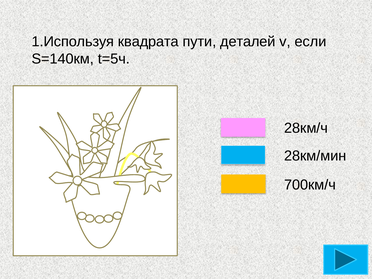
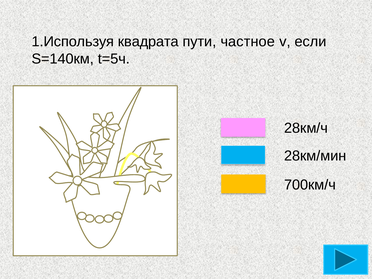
деталей: деталей -> частное
